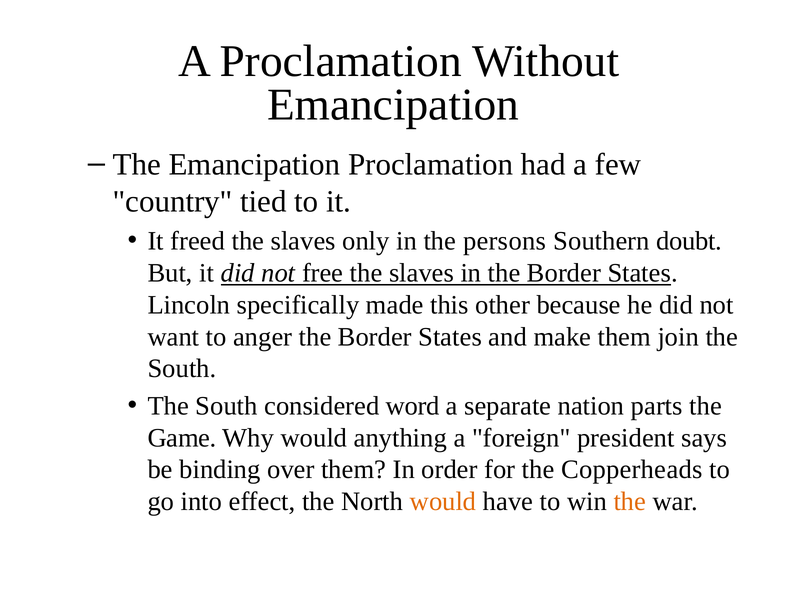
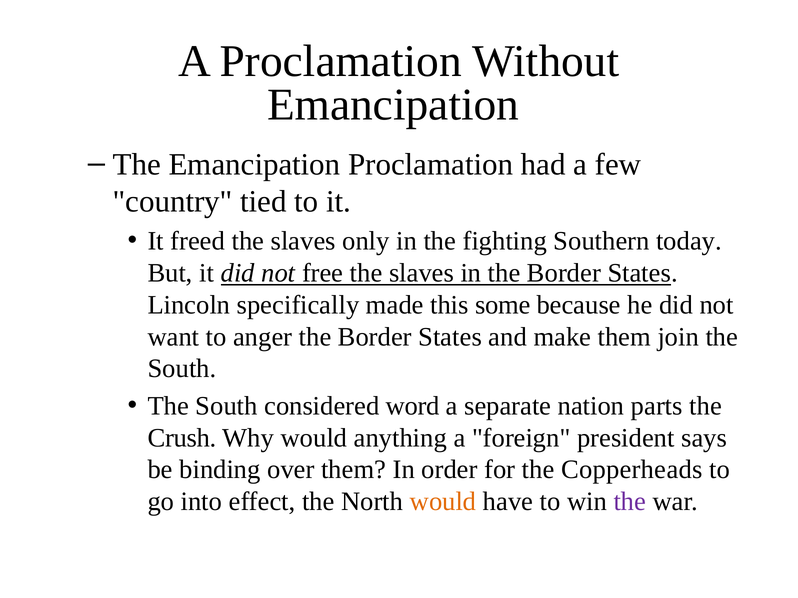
persons: persons -> fighting
doubt: doubt -> today
other: other -> some
Game: Game -> Crush
the at (630, 502) colour: orange -> purple
